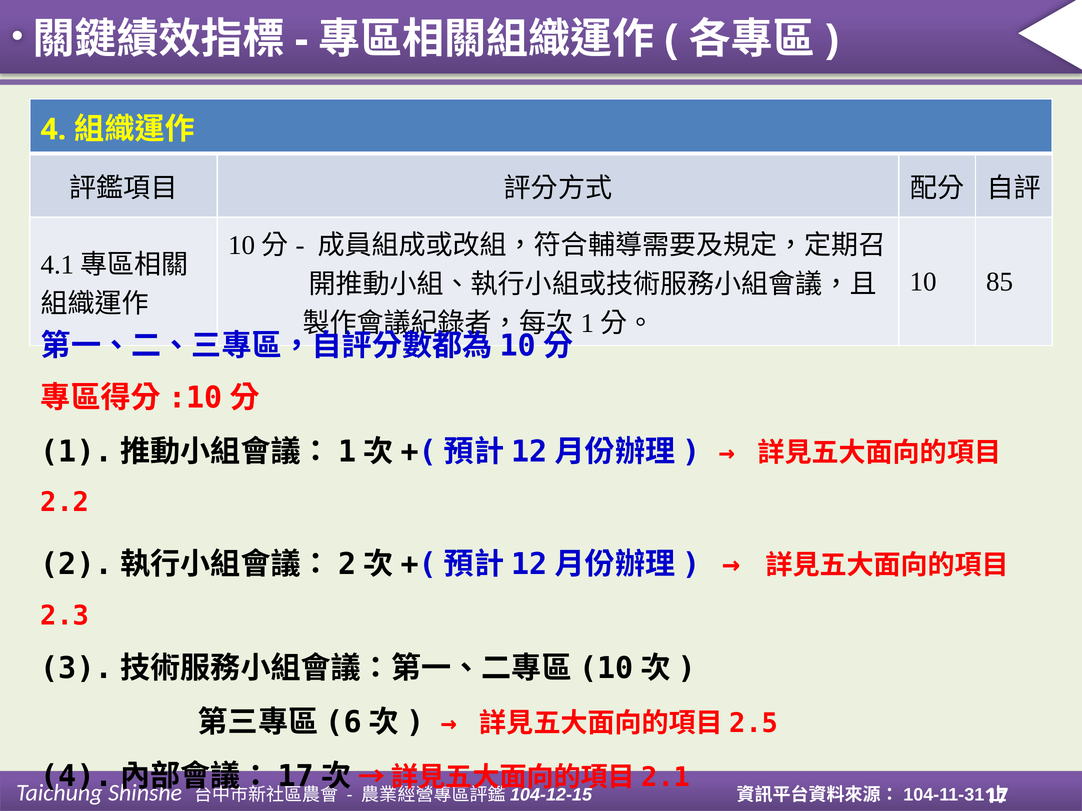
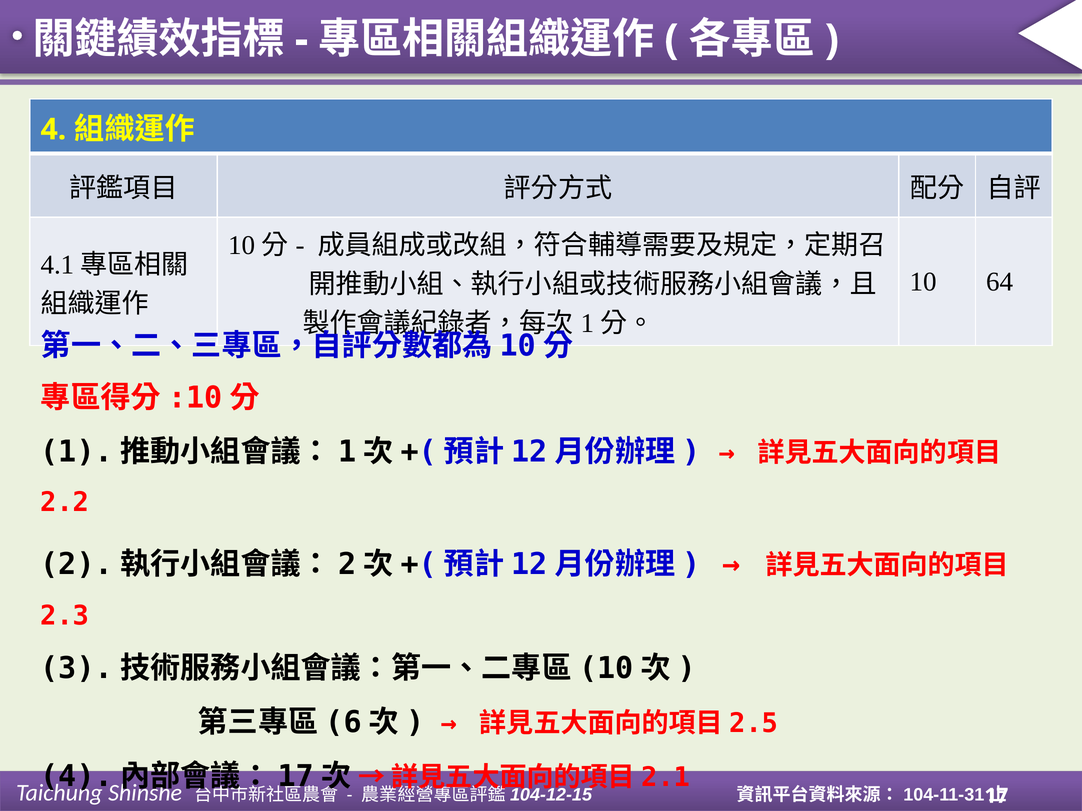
85: 85 -> 64
